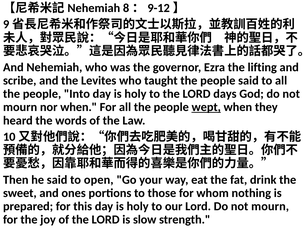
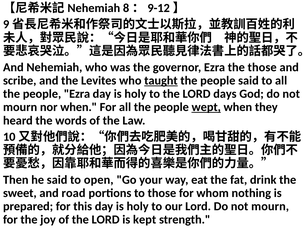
the lifting: lifting -> those
taught underline: none -> present
people Into: Into -> Ezra
ones: ones -> road
slow: slow -> kept
